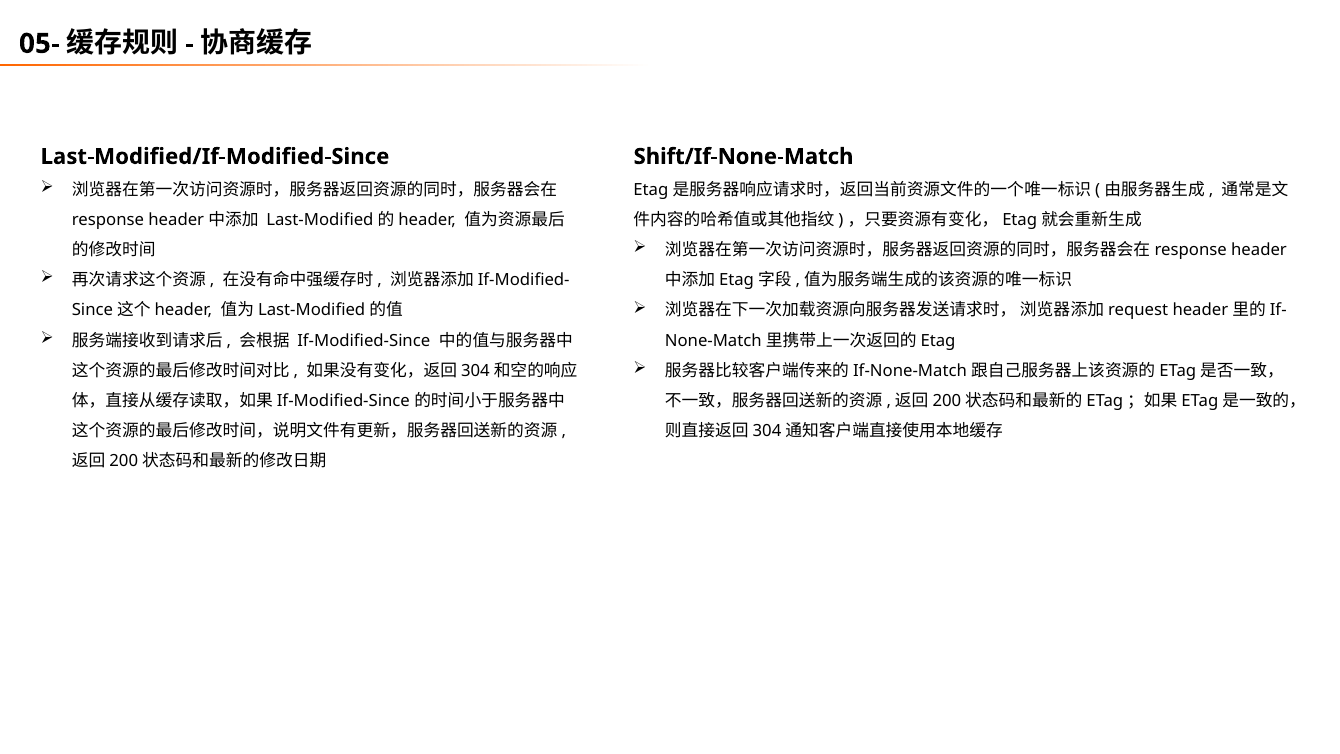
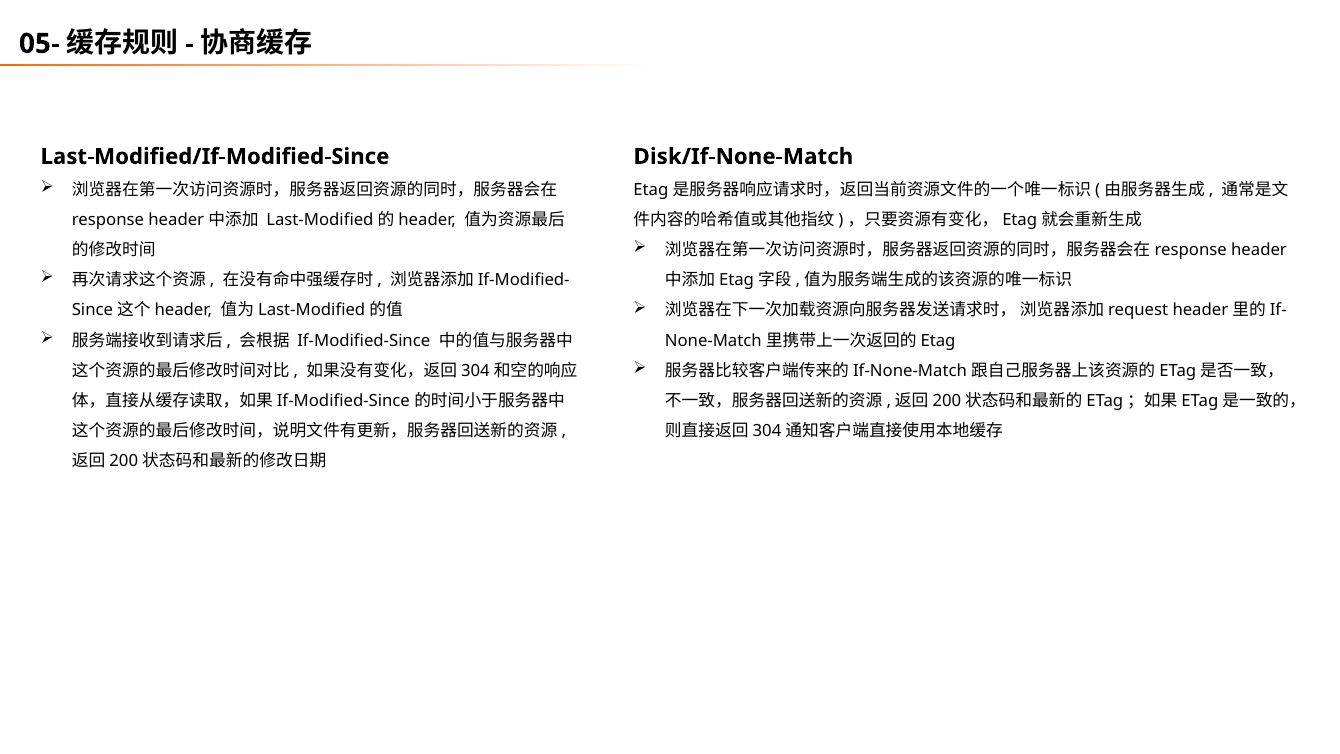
Shift/If-None-Match: Shift/If-None-Match -> Disk/If-None-Match
